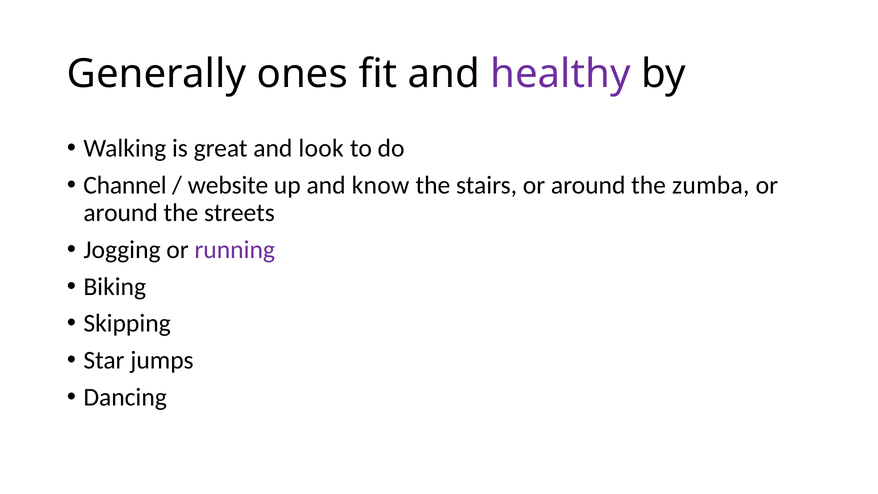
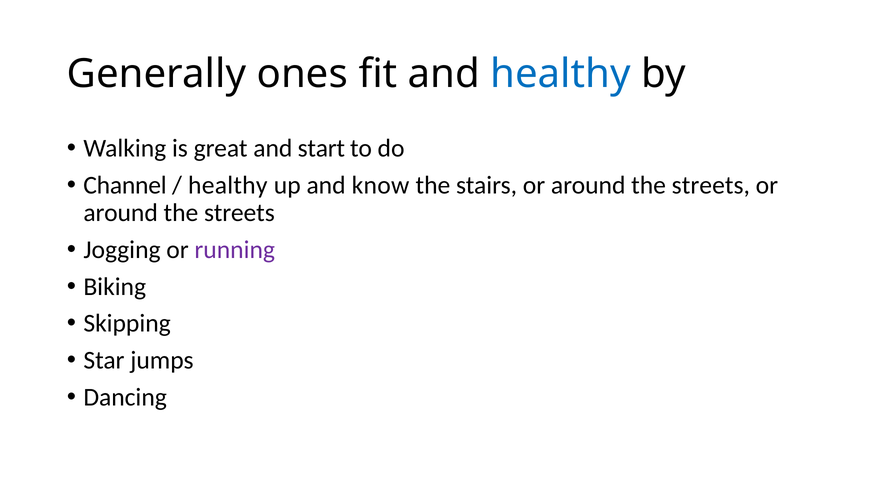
healthy at (561, 74) colour: purple -> blue
look: look -> start
website at (228, 185): website -> healthy
zumba at (711, 185): zumba -> streets
